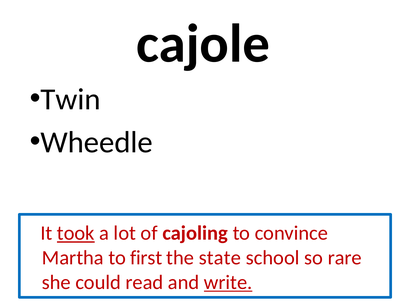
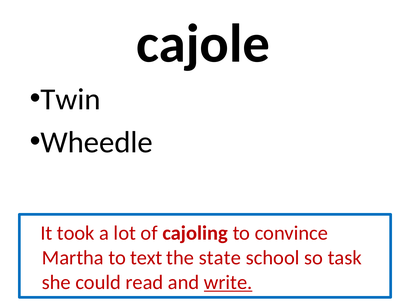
took underline: present -> none
first: first -> text
rare: rare -> task
